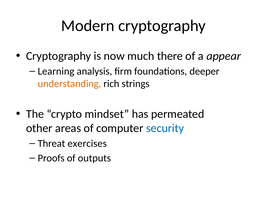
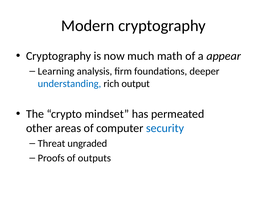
there: there -> math
understanding colour: orange -> blue
strings: strings -> output
exercises: exercises -> ungraded
